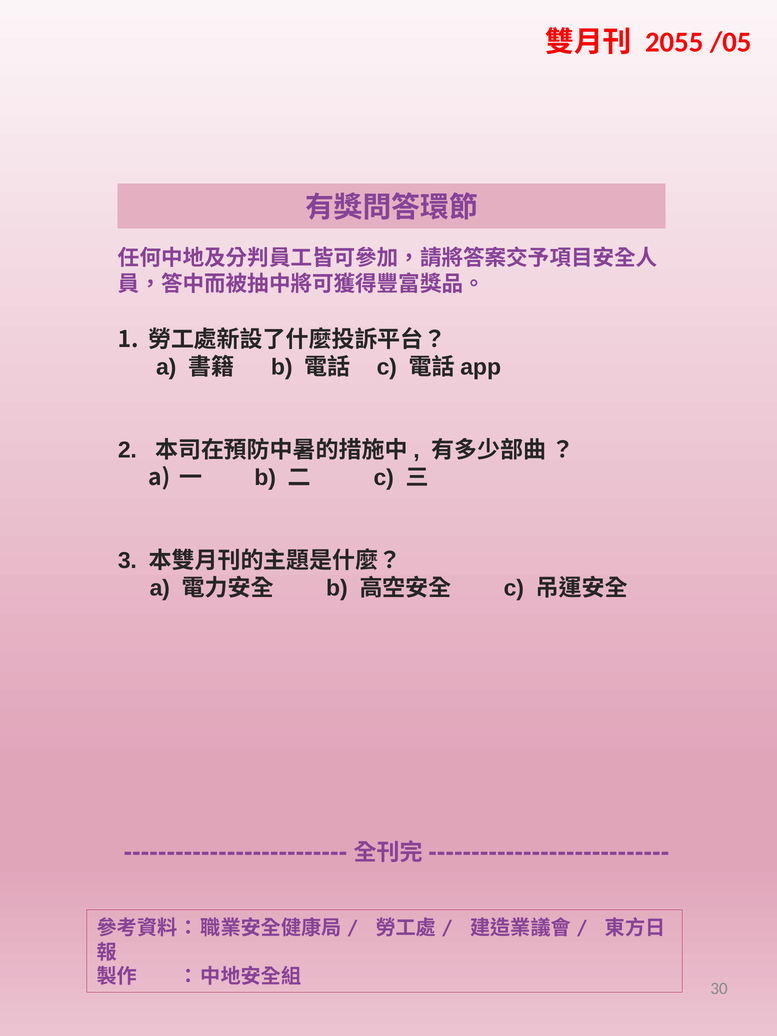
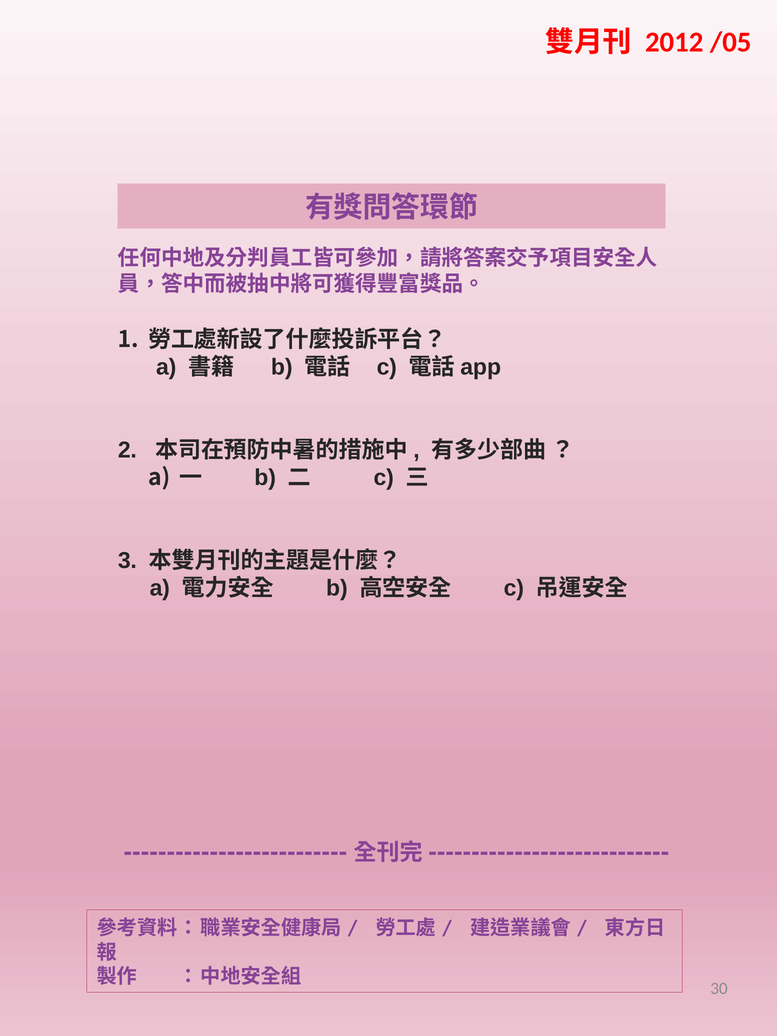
2055: 2055 -> 2012
